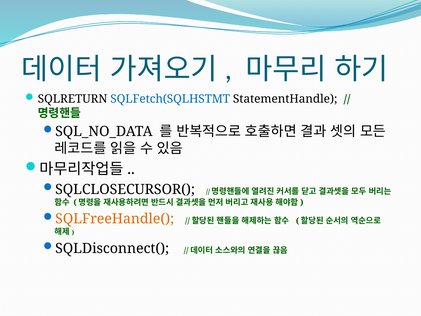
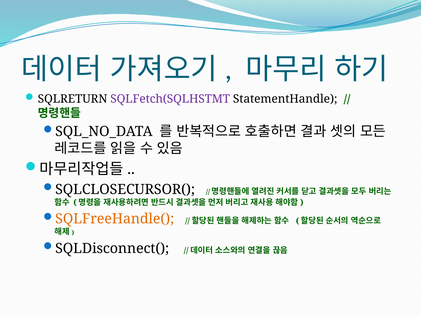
SQLFetch(SQLHSTMT colour: blue -> purple
